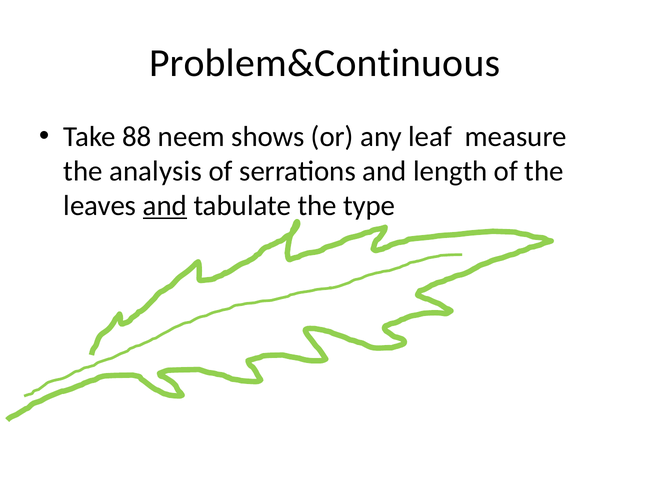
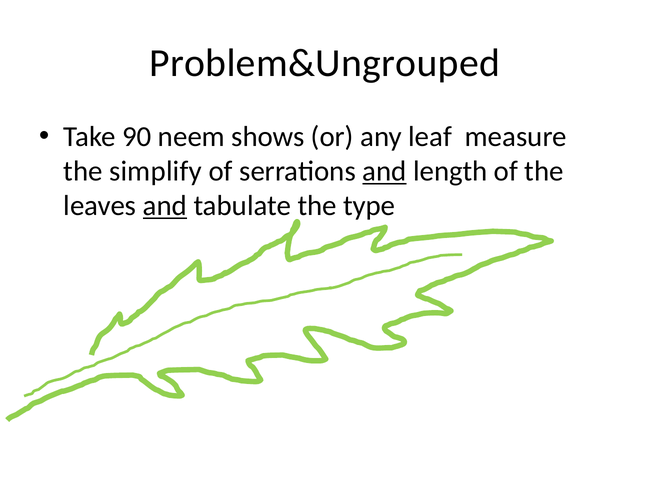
Problem&Continuous: Problem&Continuous -> Problem&Ungrouped
88: 88 -> 90
analysis: analysis -> simplify
and at (385, 171) underline: none -> present
